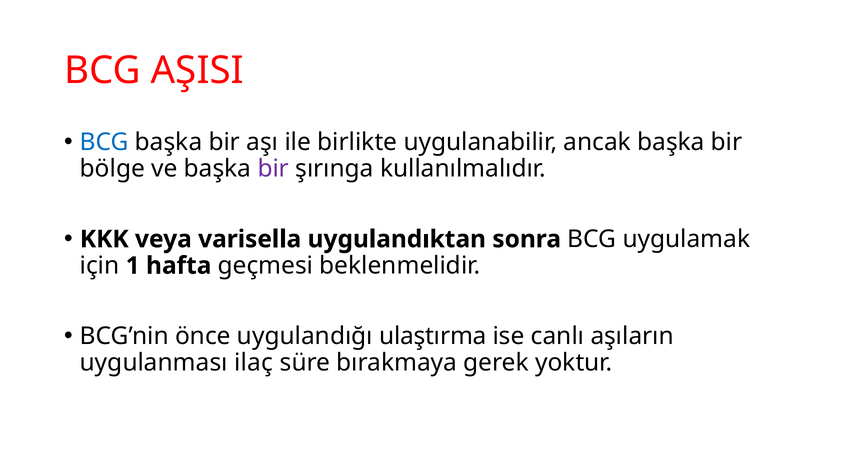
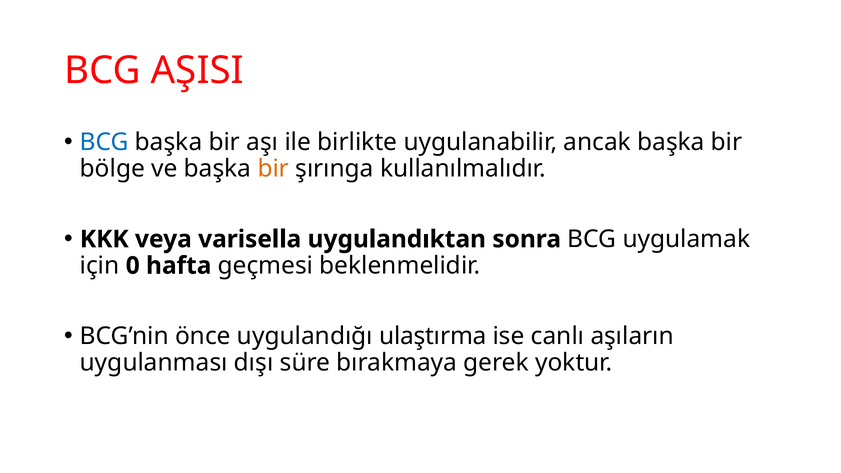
bir at (273, 169) colour: purple -> orange
1: 1 -> 0
ilaç: ilaç -> dışı
